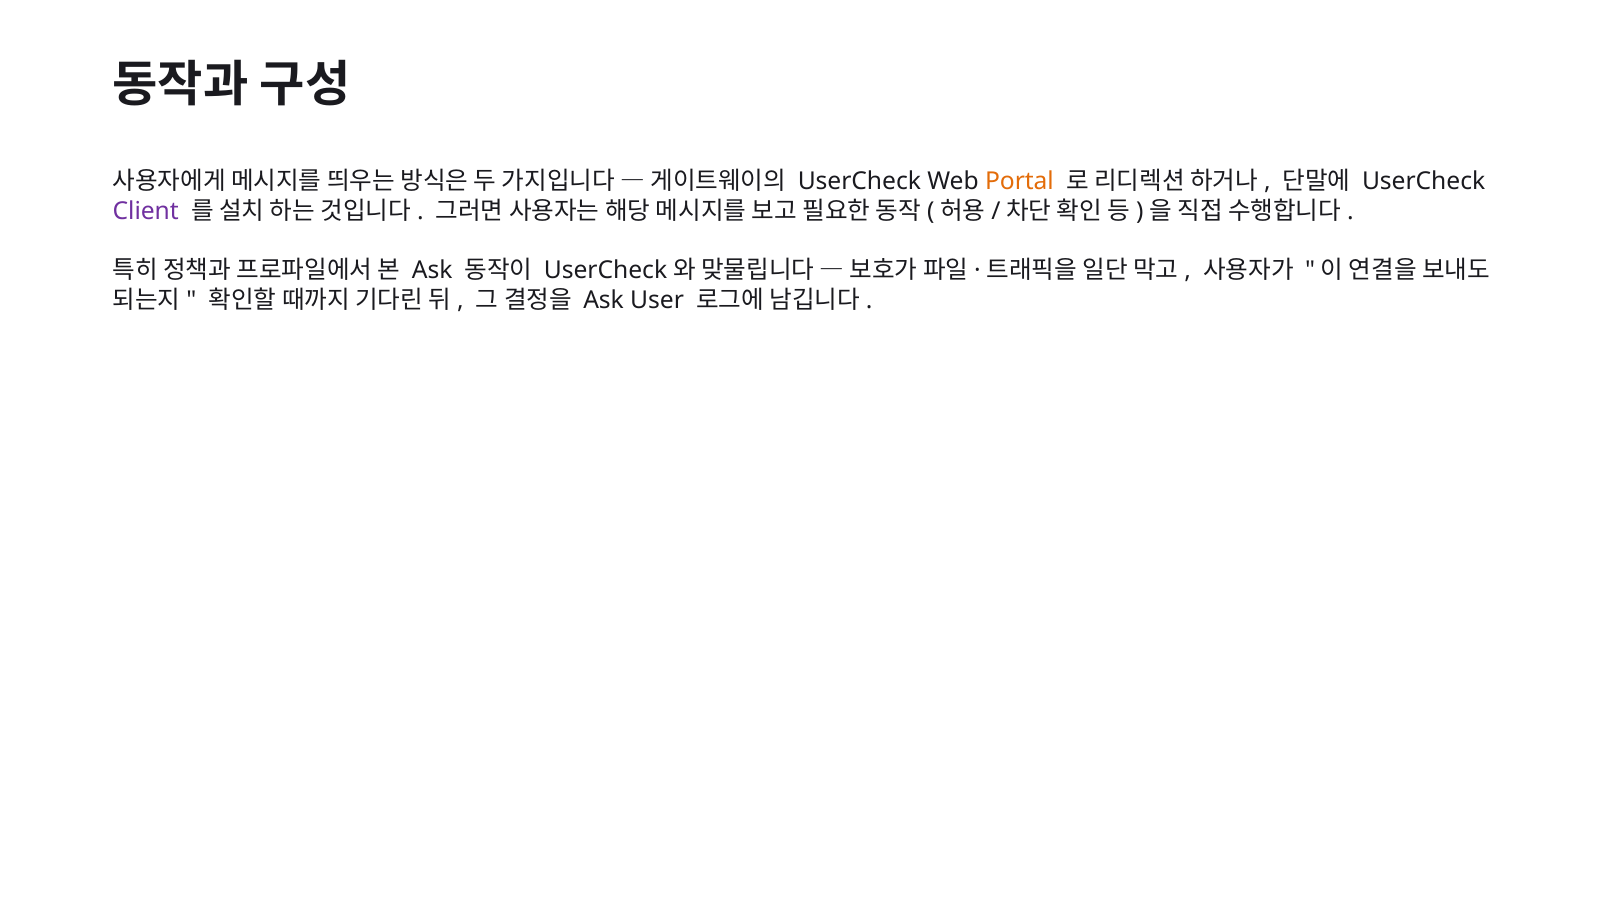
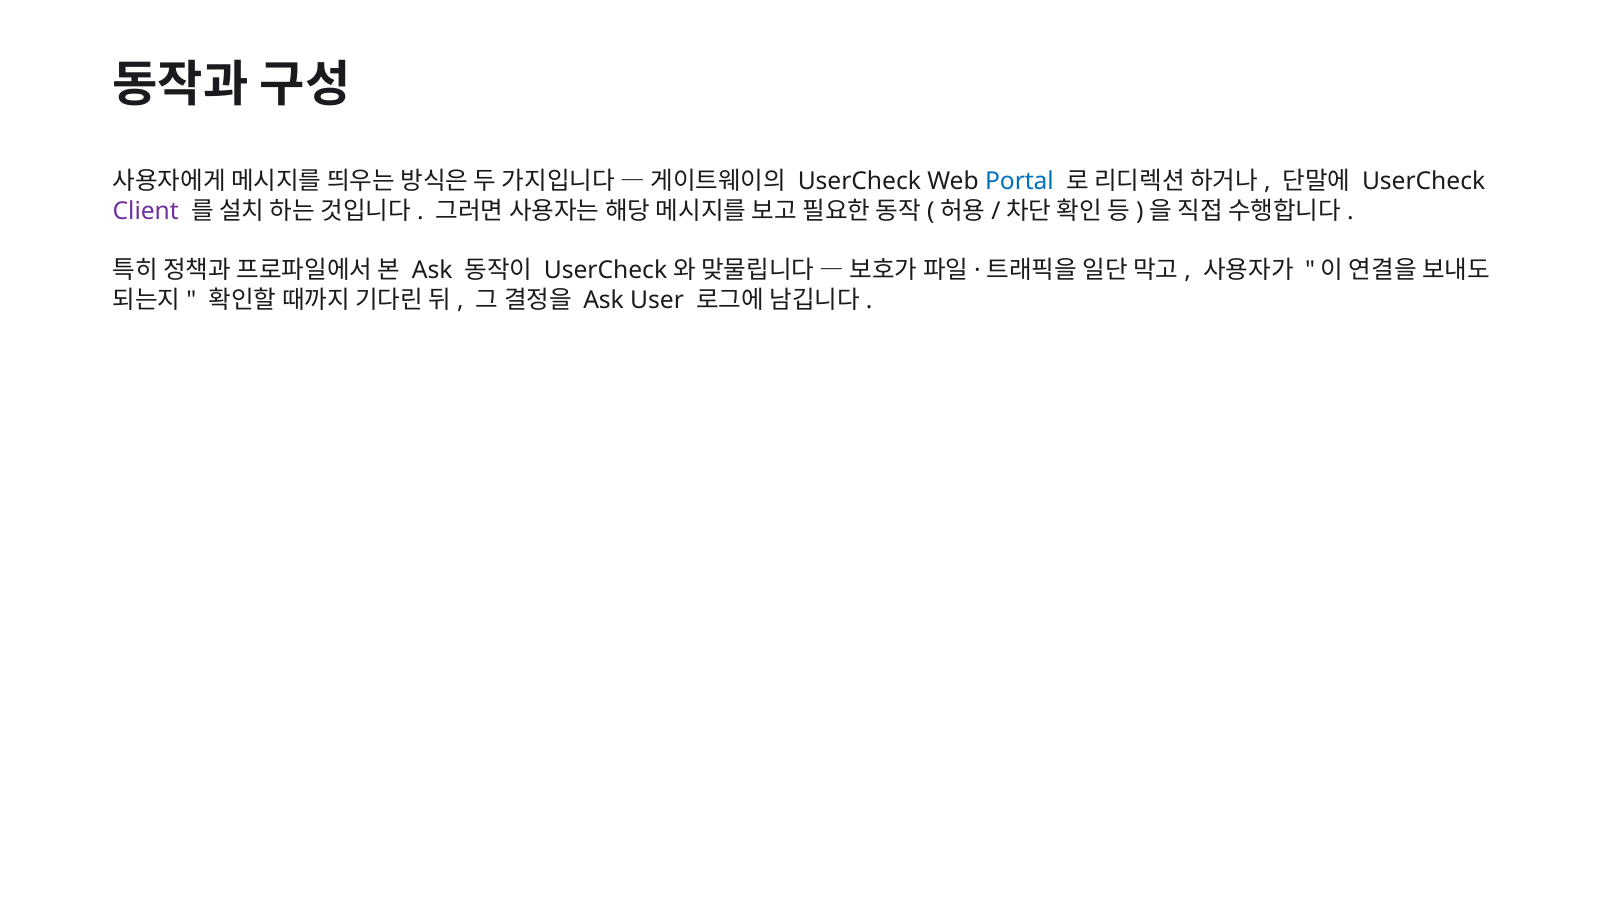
Portal colour: orange -> blue
